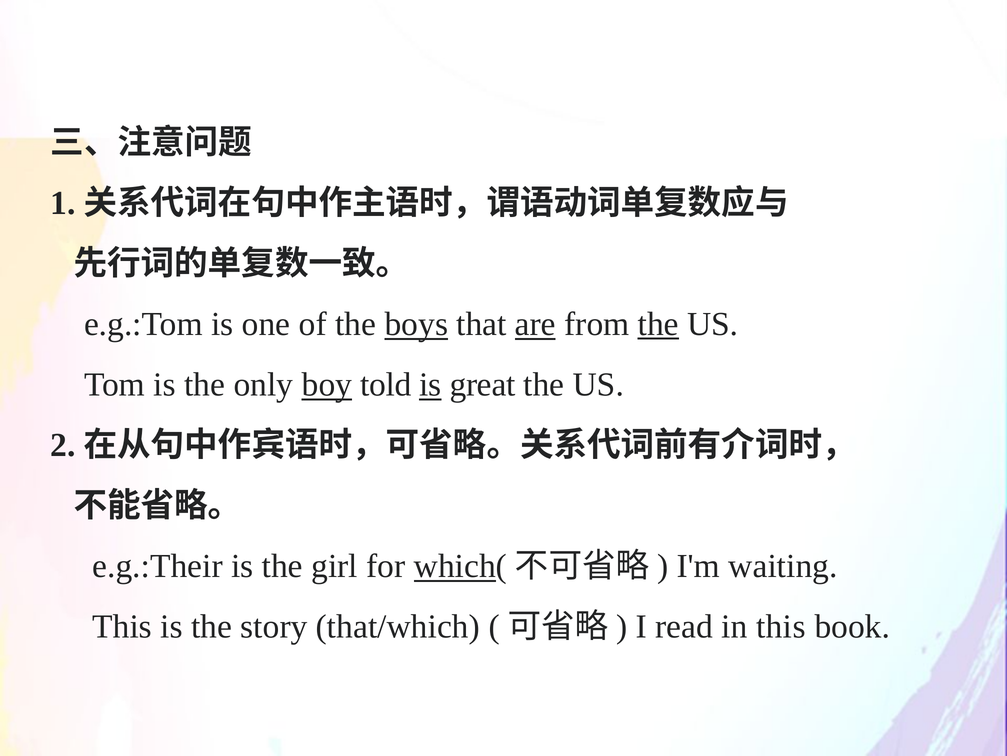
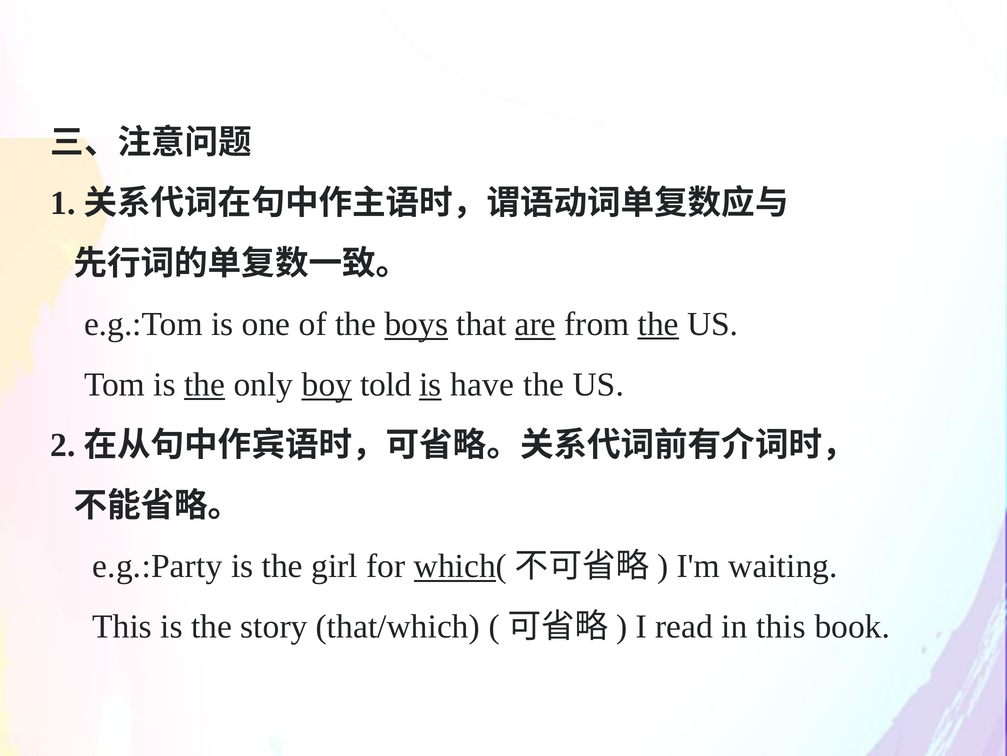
the at (205, 384) underline: none -> present
great: great -> have
e.g.:Their: e.g.:Their -> e.g.:Party
